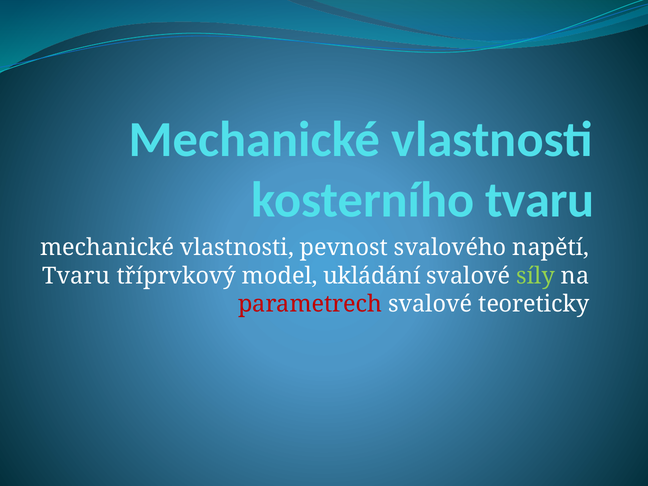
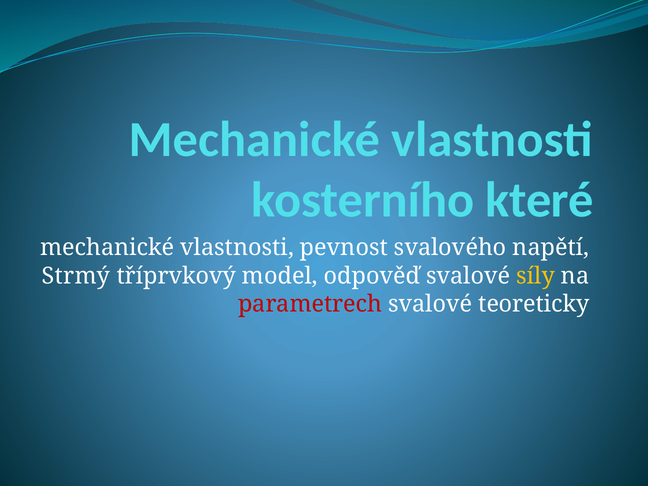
kosterního tvaru: tvaru -> které
Tvaru at (76, 276): Tvaru -> Strmý
ukládání: ukládání -> odpověď
síly colour: light green -> yellow
